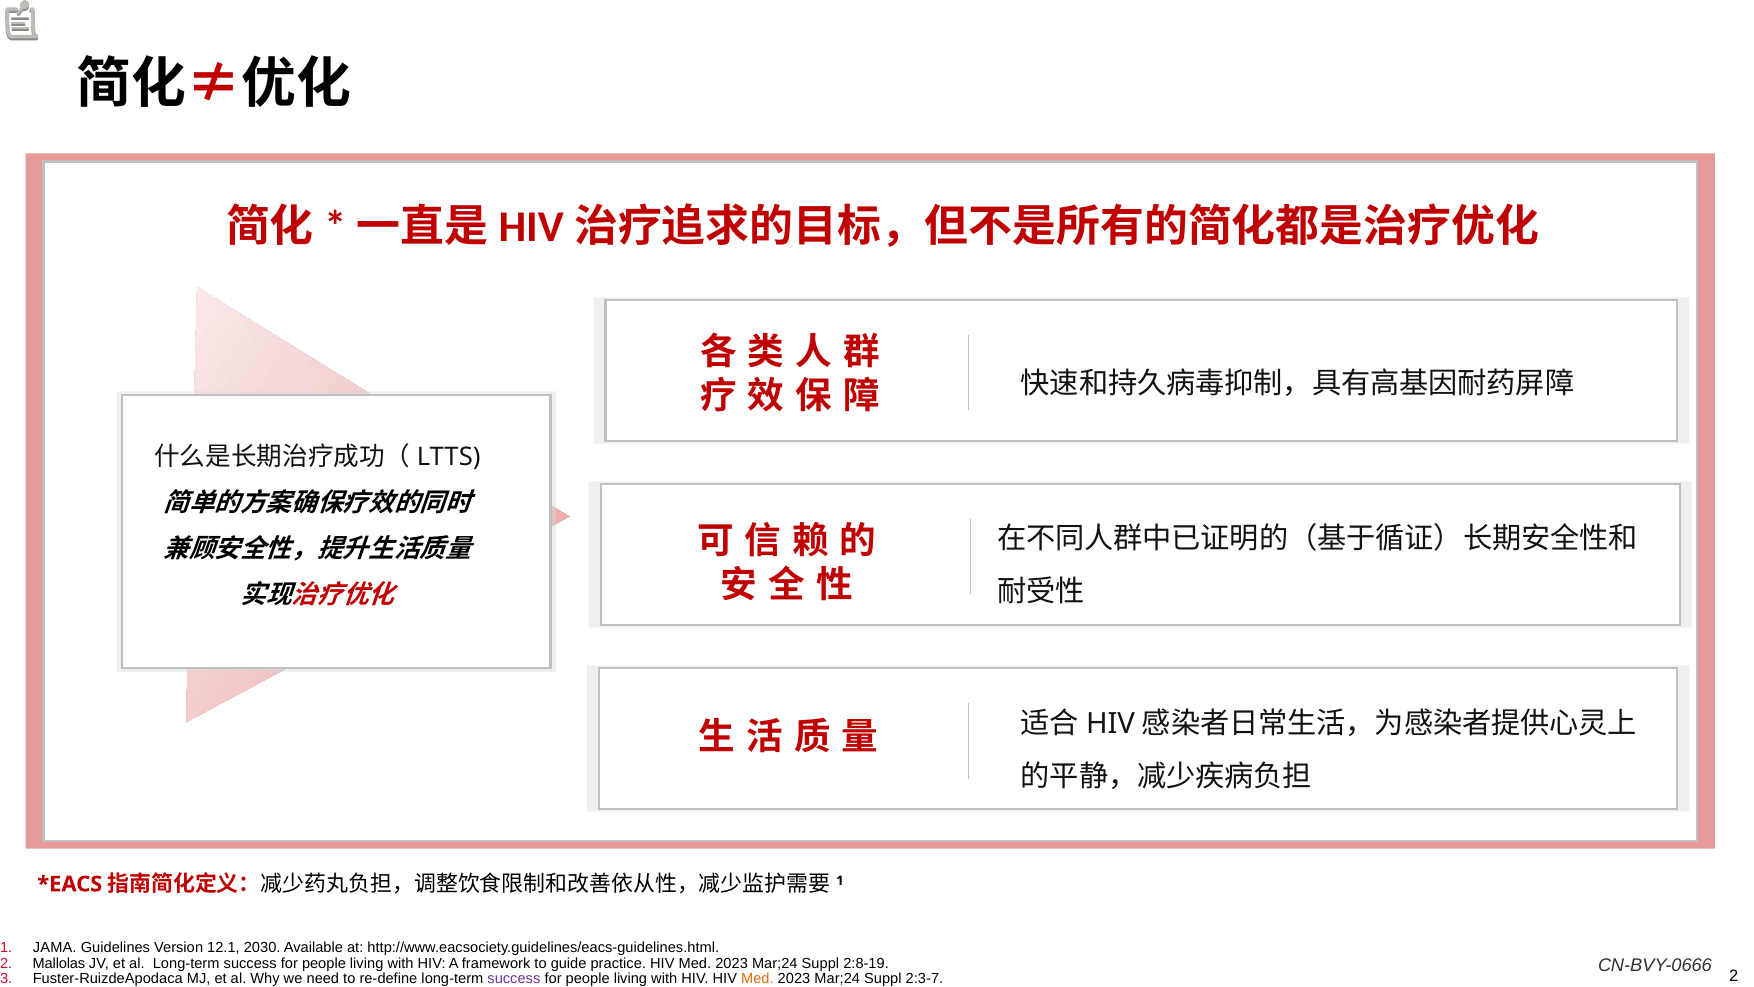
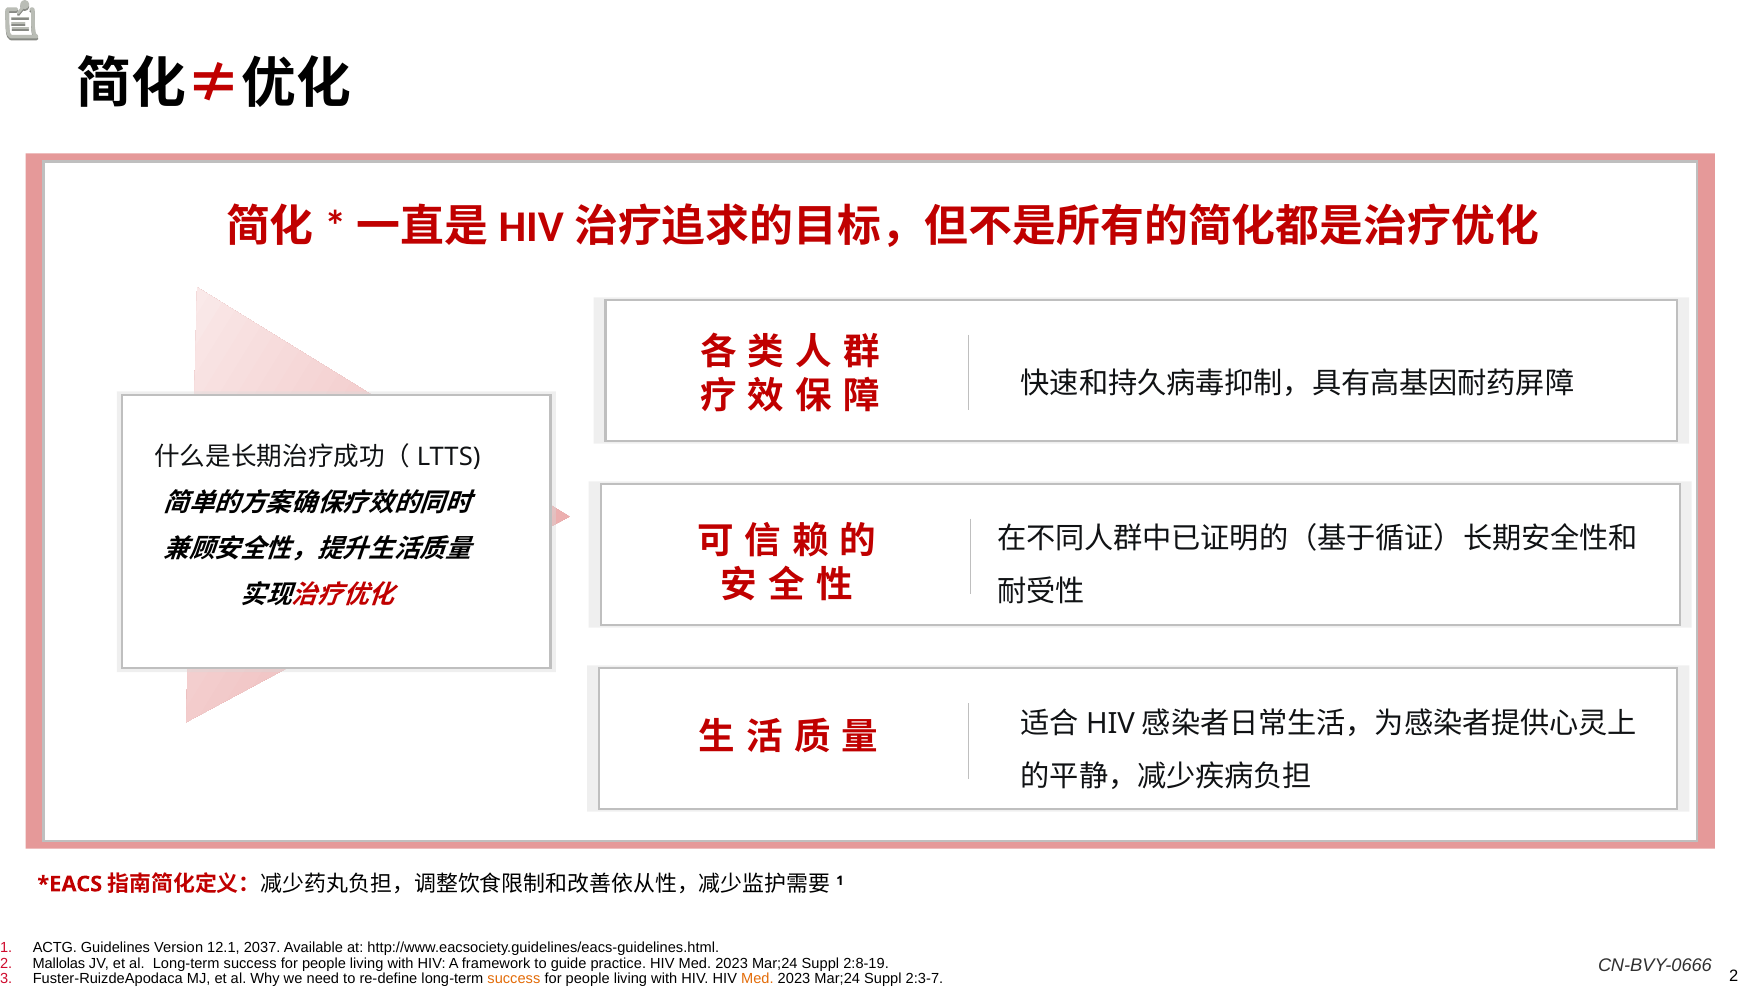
JAMA: JAMA -> ACTG
2030: 2030 -> 2037
success at (514, 979) colour: purple -> orange
